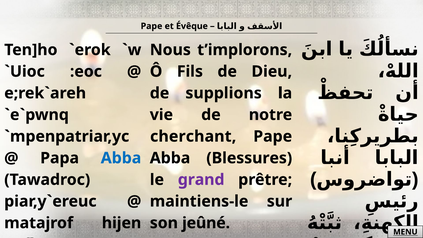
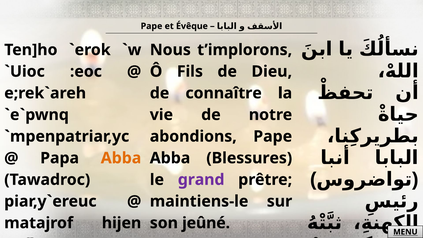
supplions: supplions -> connaître
cherchant: cherchant -> abondions
Abba at (121, 158) colour: blue -> orange
